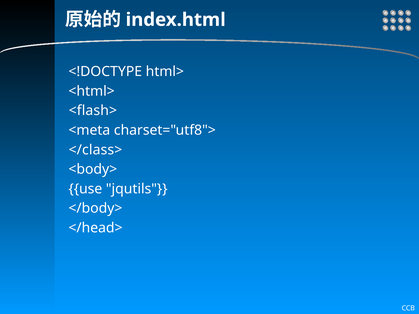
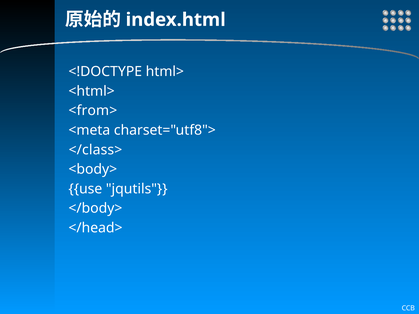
<flash>: <flash> -> <from>
